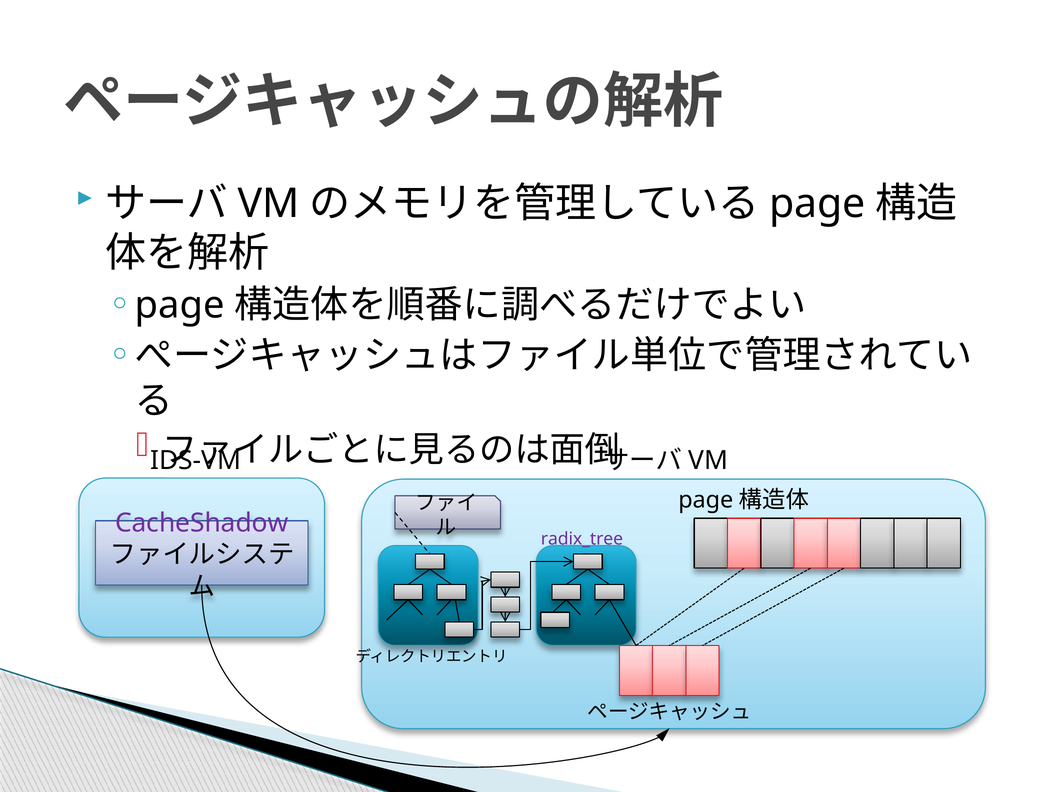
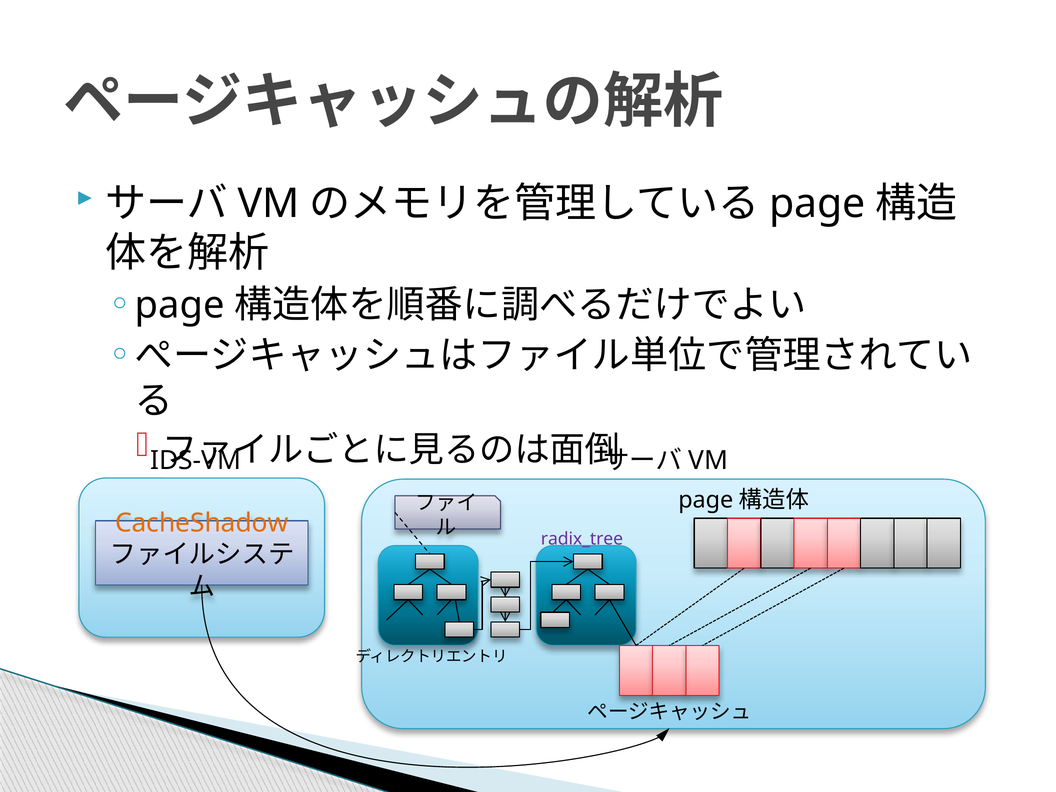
CacheShadow colour: purple -> orange
